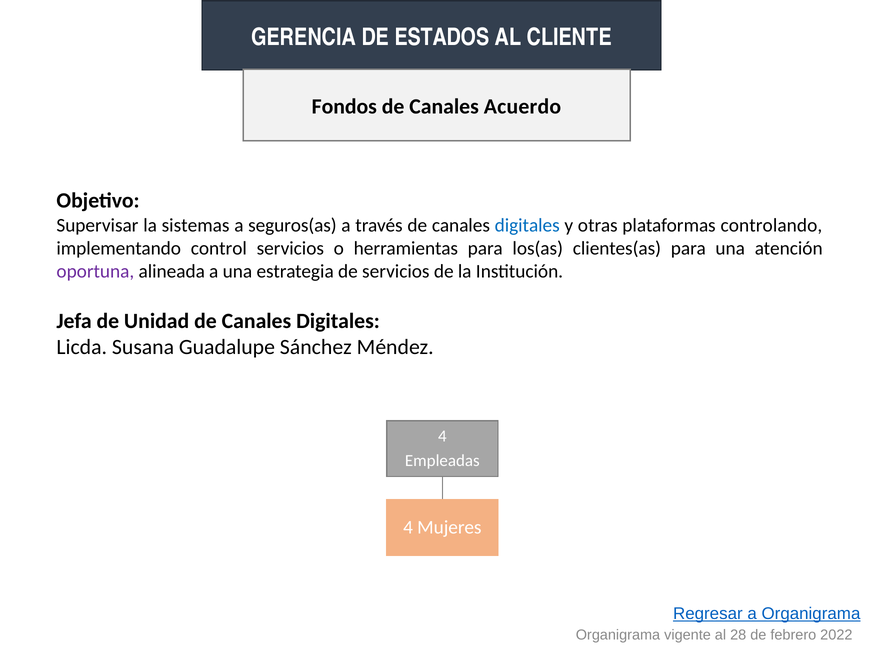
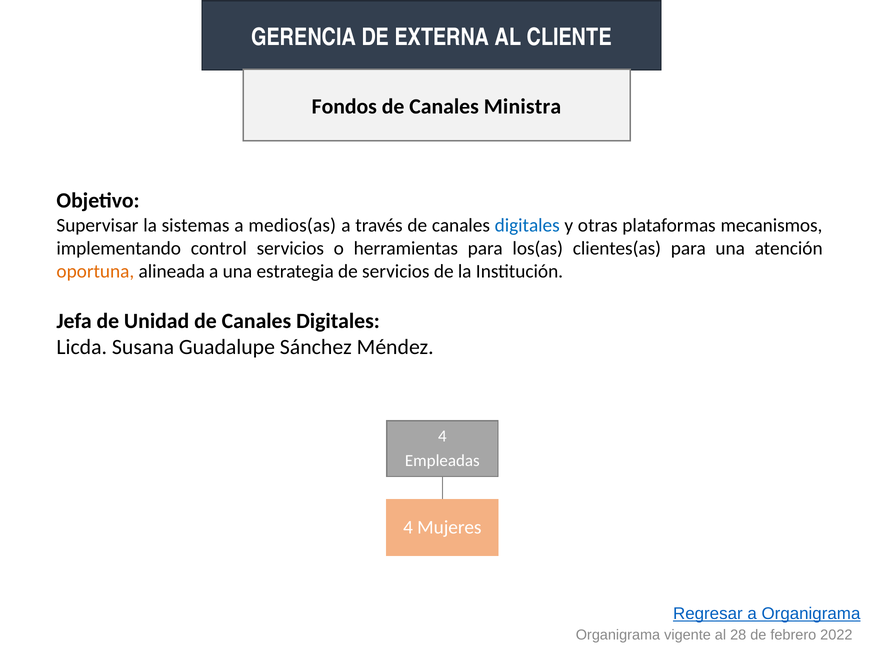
ESTADOS: ESTADOS -> EXTERNA
Acuerdo: Acuerdo -> Ministra
seguros(as: seguros(as -> medios(as
controlando: controlando -> mecanismos
oportuna colour: purple -> orange
